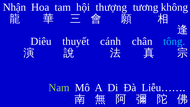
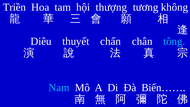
Nhận: Nhận -> Triền
cánh: cánh -> chấn
Nam colour: light green -> light blue
Liễu……: Liễu…… -> Biến……
